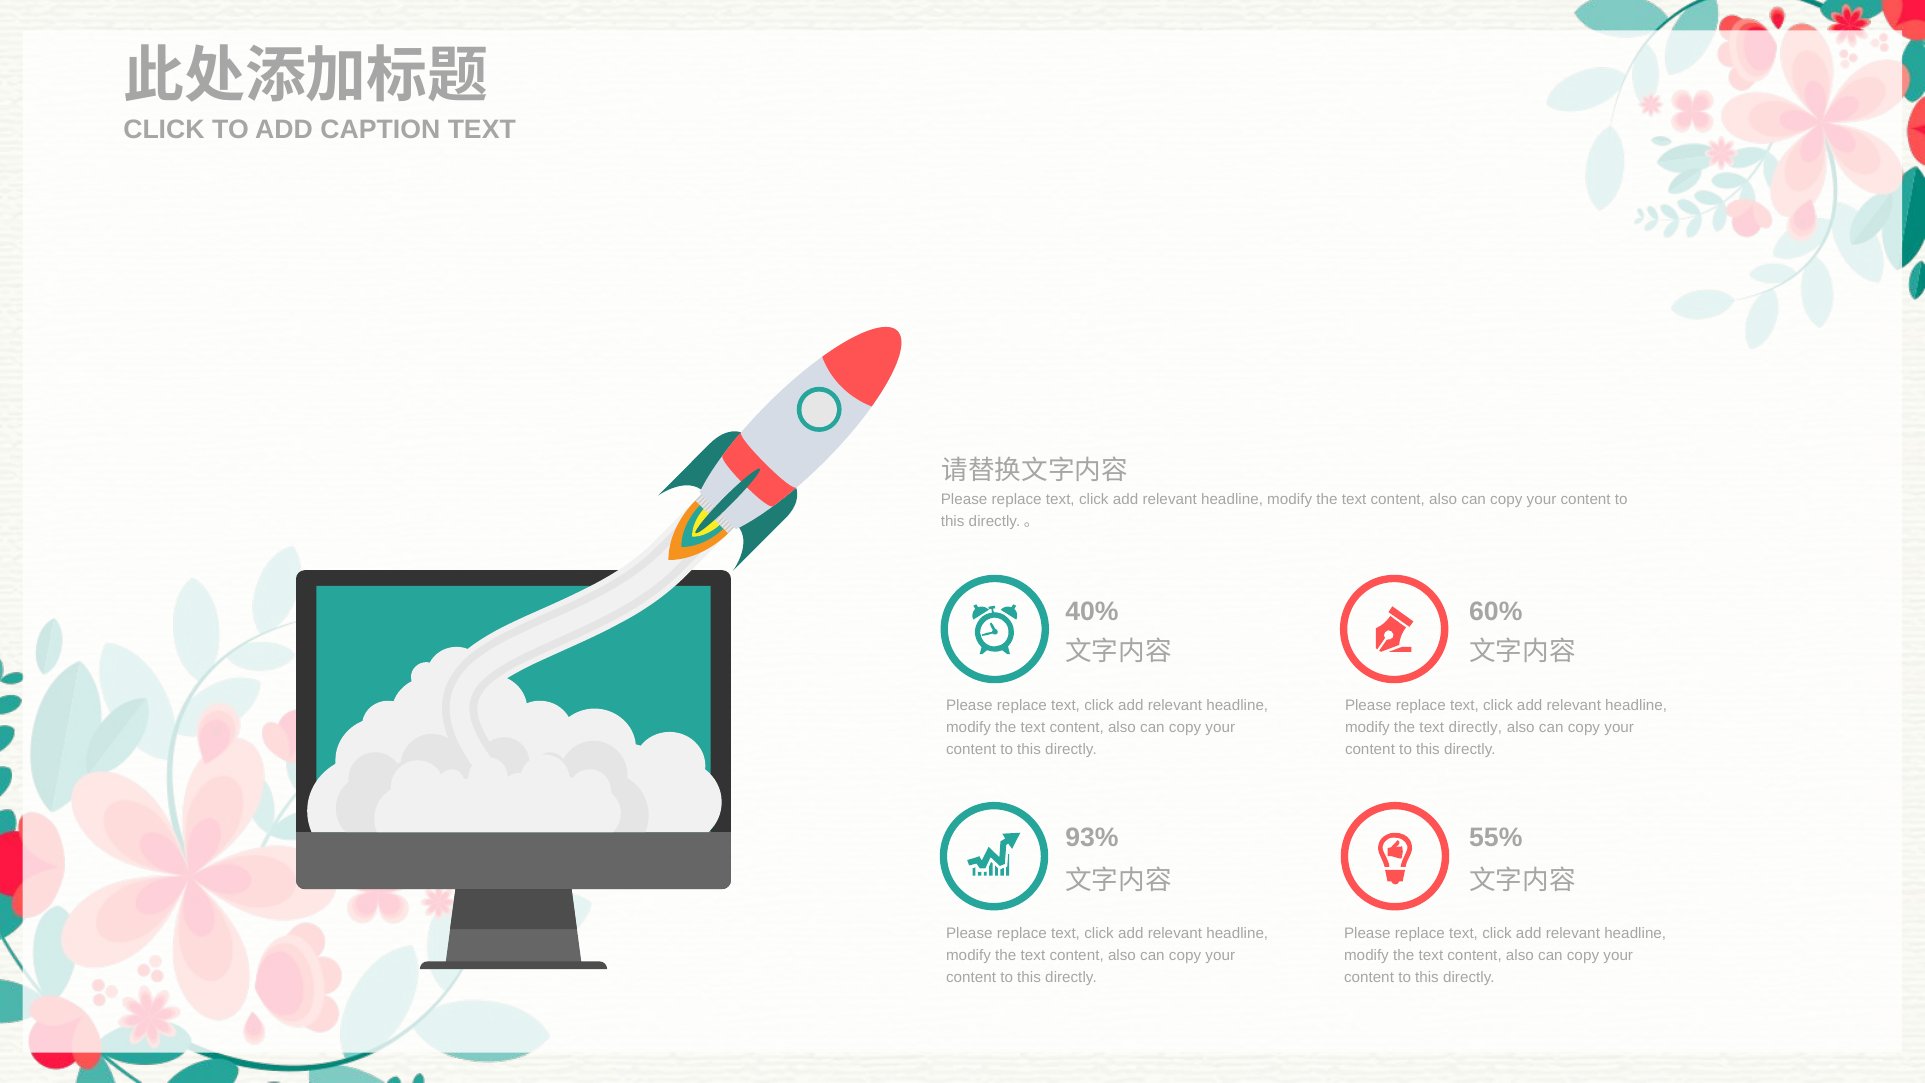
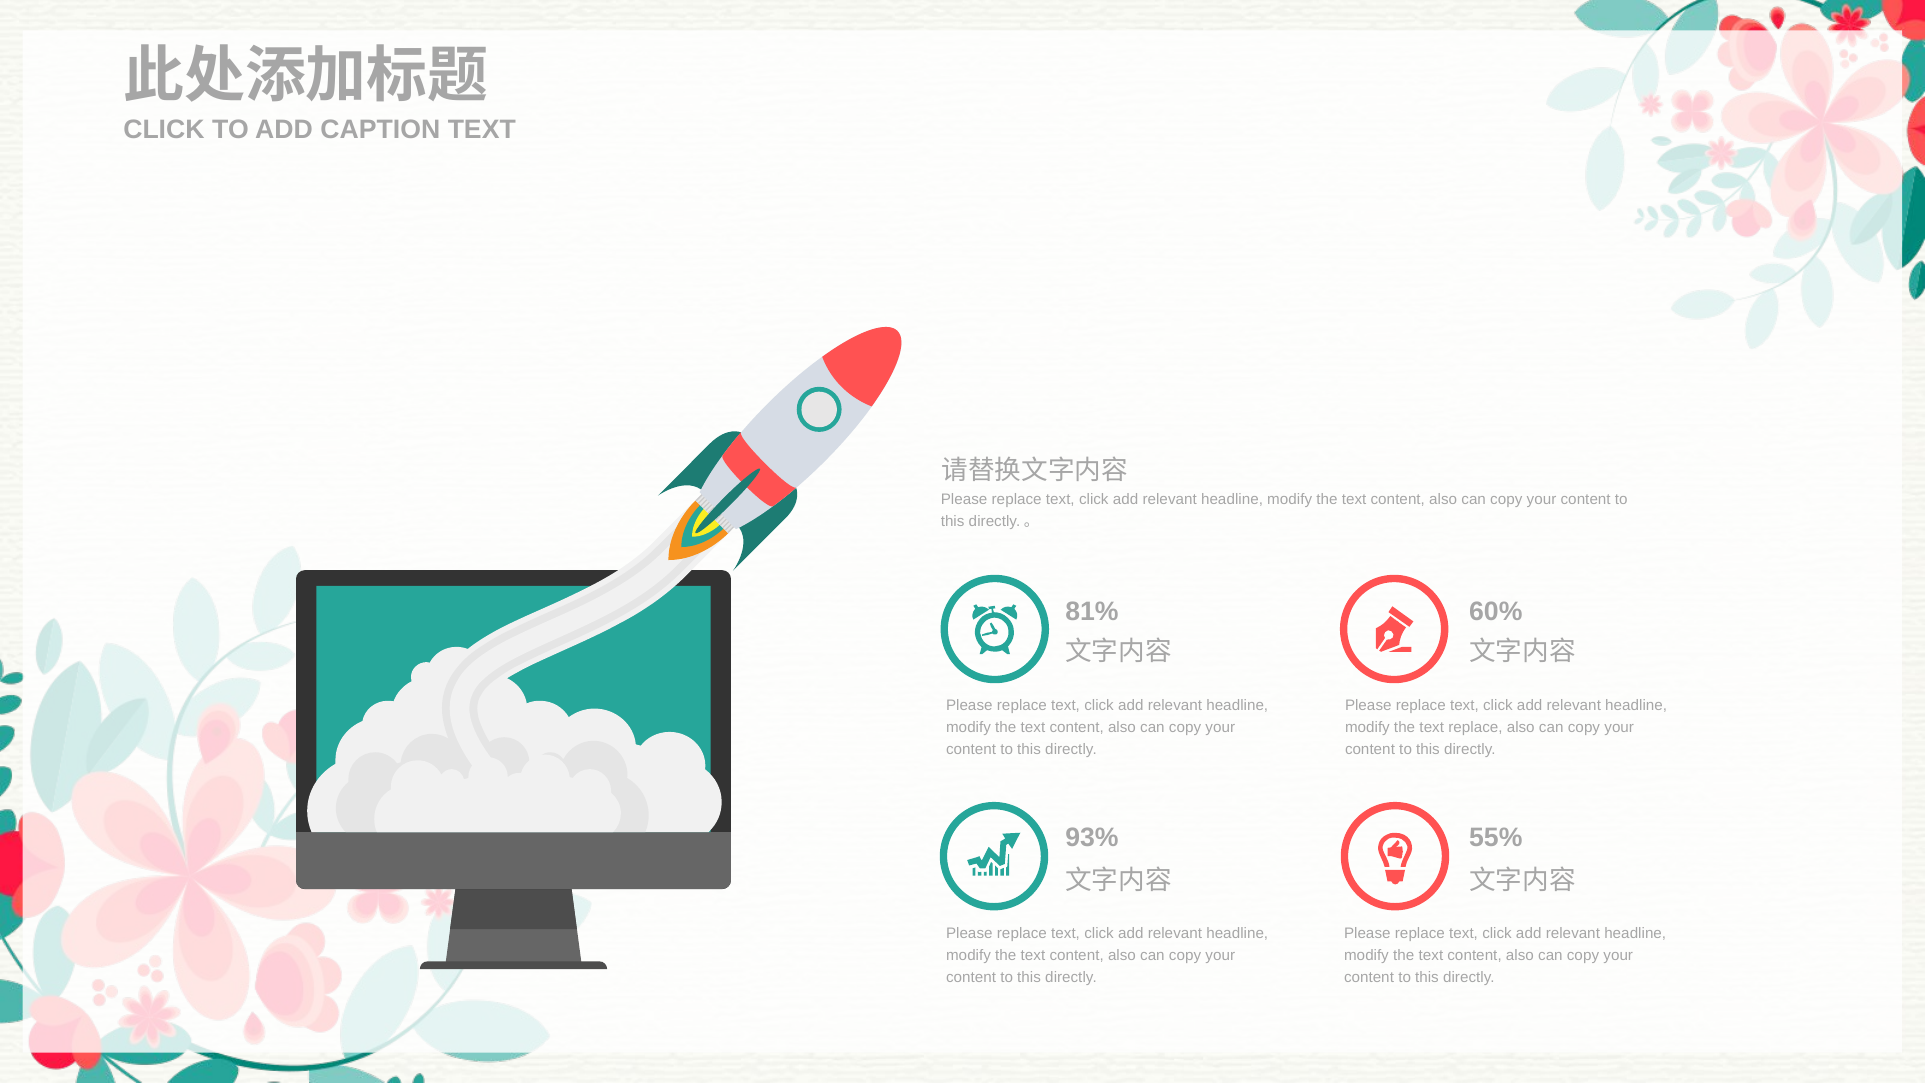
40%: 40% -> 81%
text directly: directly -> replace
